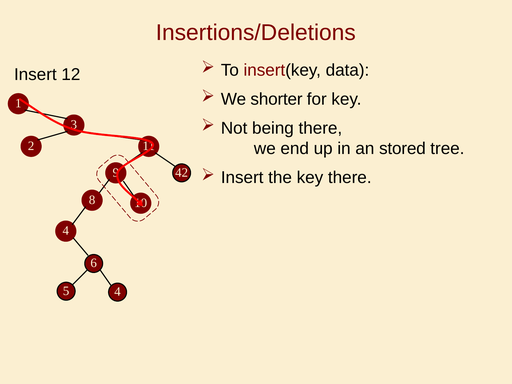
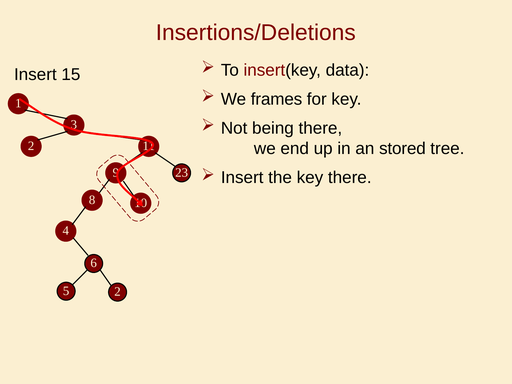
12: 12 -> 15
shorter: shorter -> frames
42: 42 -> 23
5 4: 4 -> 2
